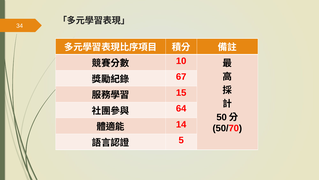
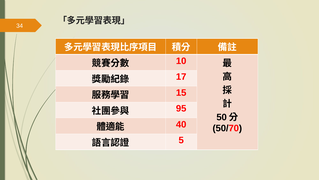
67: 67 -> 17
64: 64 -> 95
14: 14 -> 40
